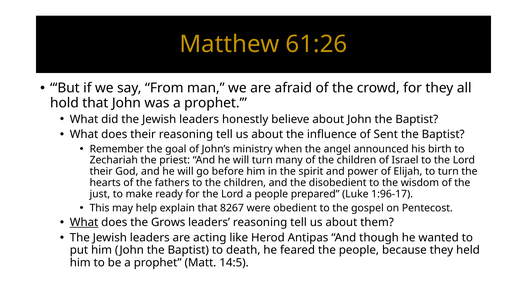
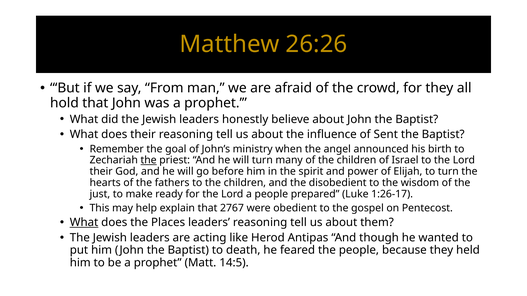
61:26: 61:26 -> 26:26
the at (149, 160) underline: none -> present
1:96-17: 1:96-17 -> 1:26-17
8267: 8267 -> 2767
Grows: Grows -> Places
